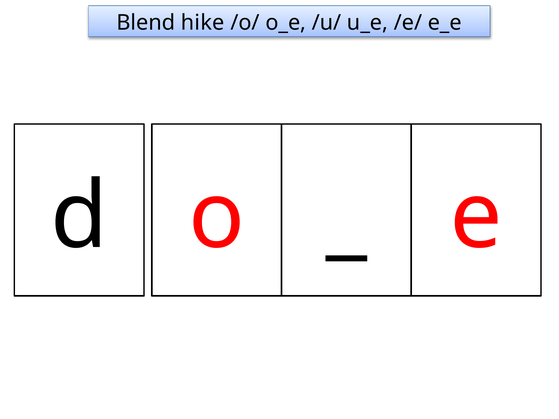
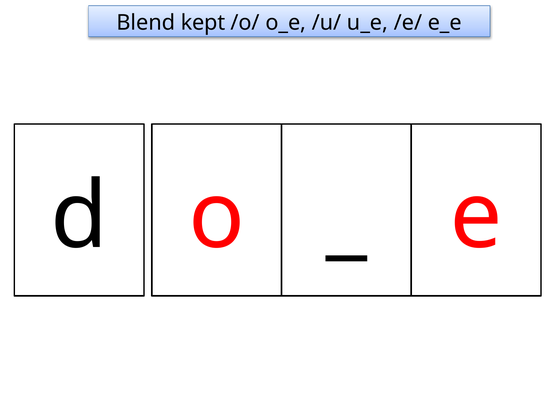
hike: hike -> kept
